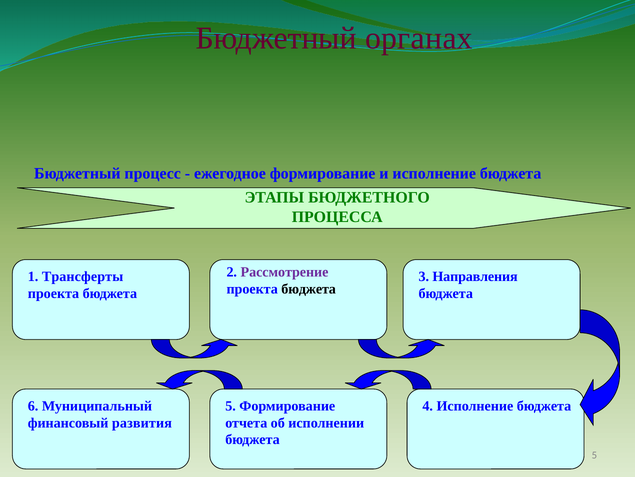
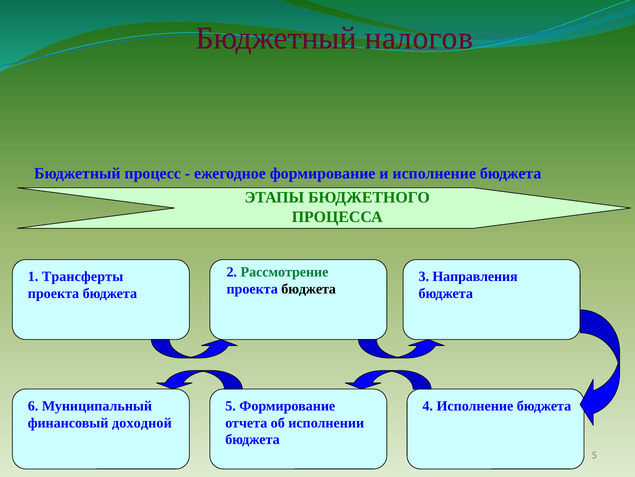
органах: органах -> налогов
Рассмотрение colour: purple -> green
развития: развития -> доходной
